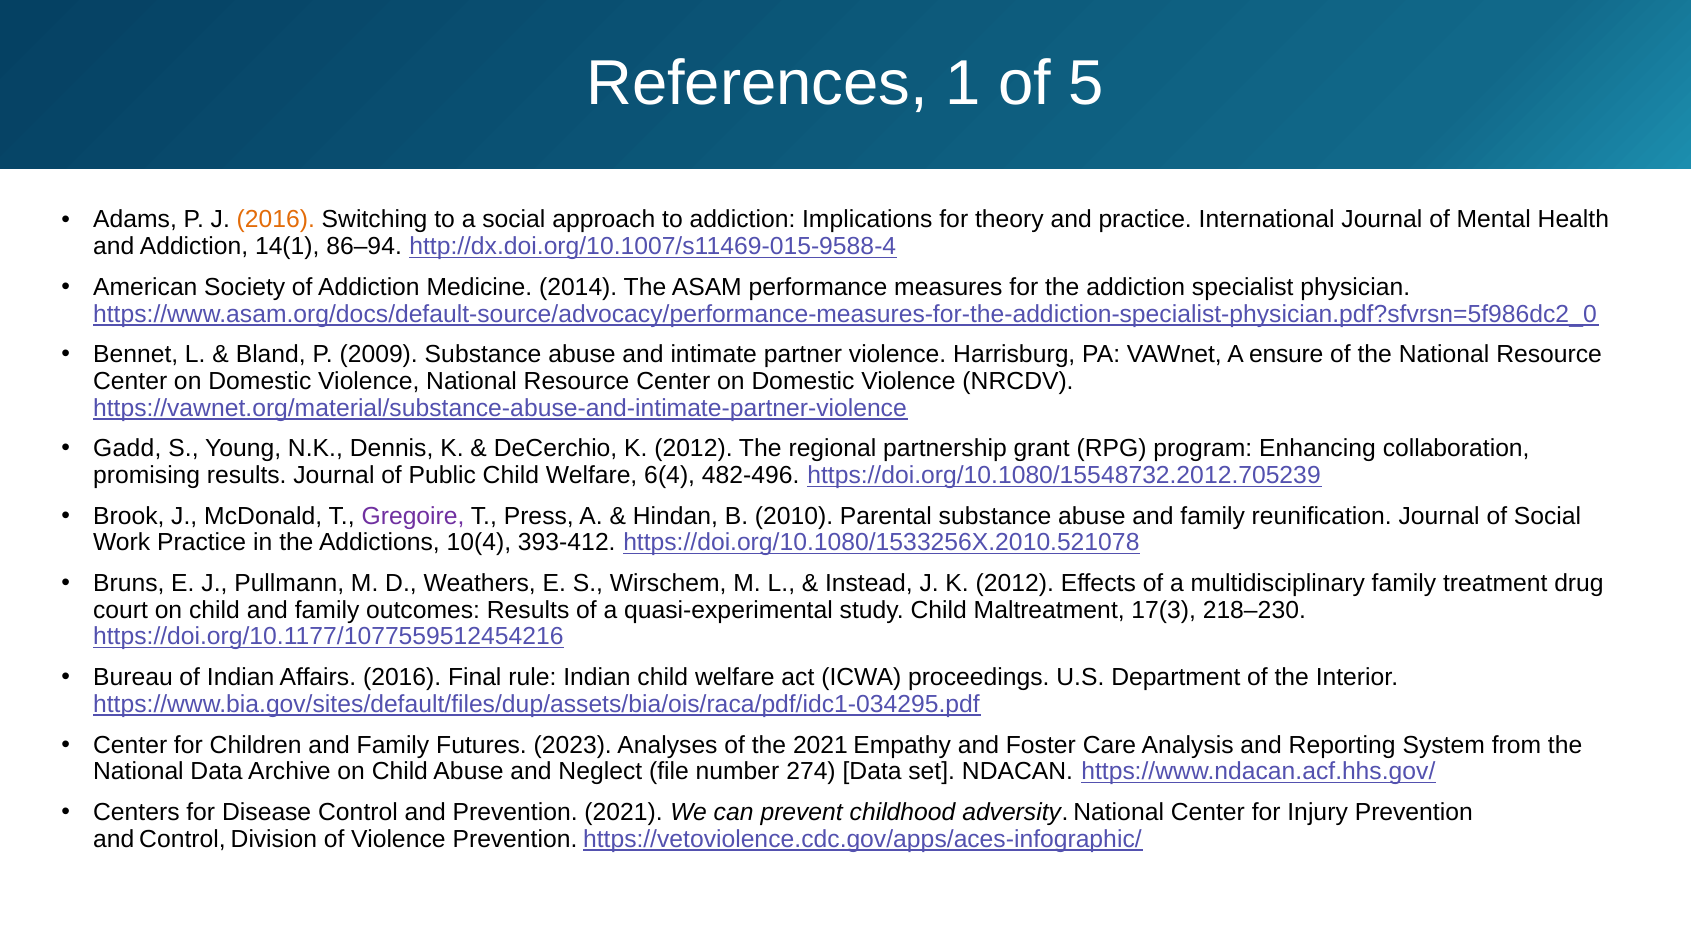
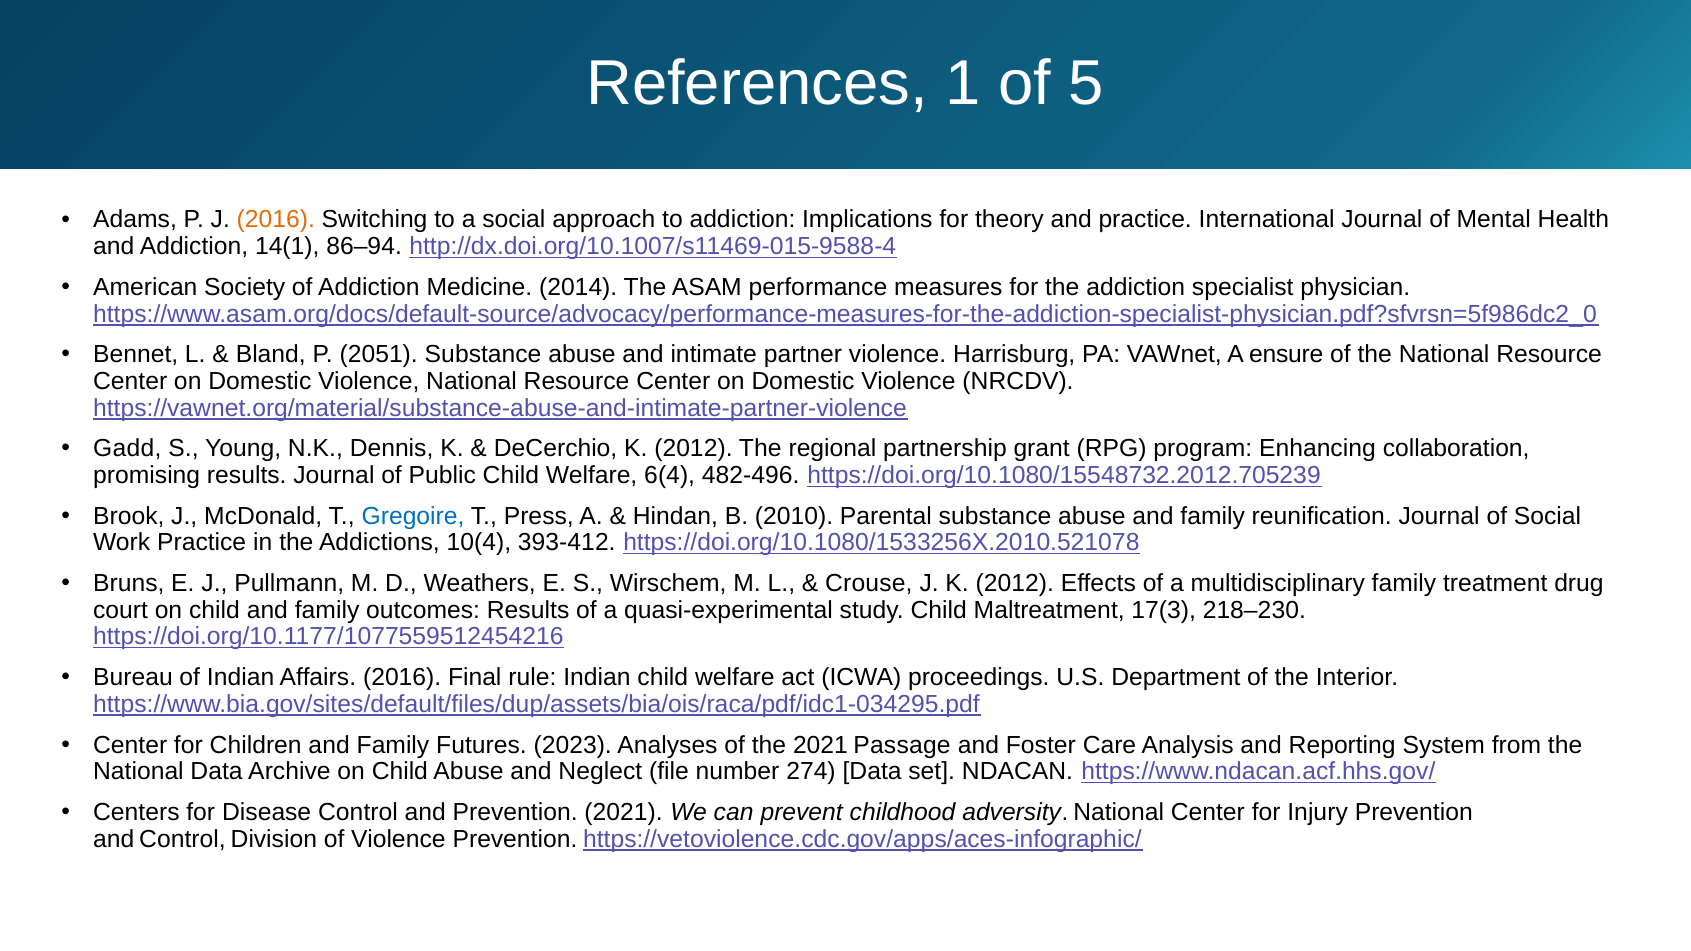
2009: 2009 -> 2051
Gregoire colour: purple -> blue
Instead: Instead -> Crouse
Empathy: Empathy -> Passage
